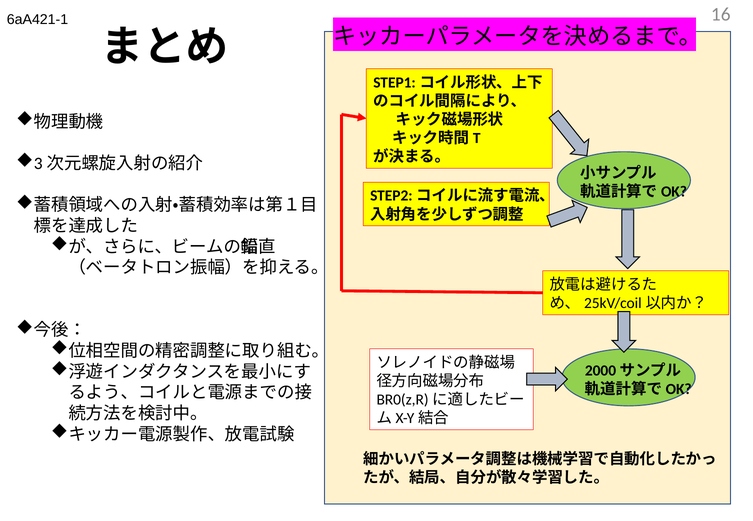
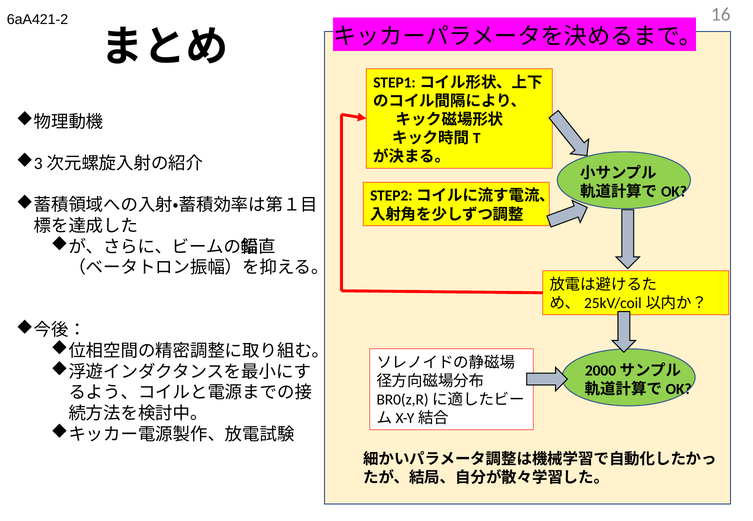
6aA421-1: 6aA421-1 -> 6aA421-2
